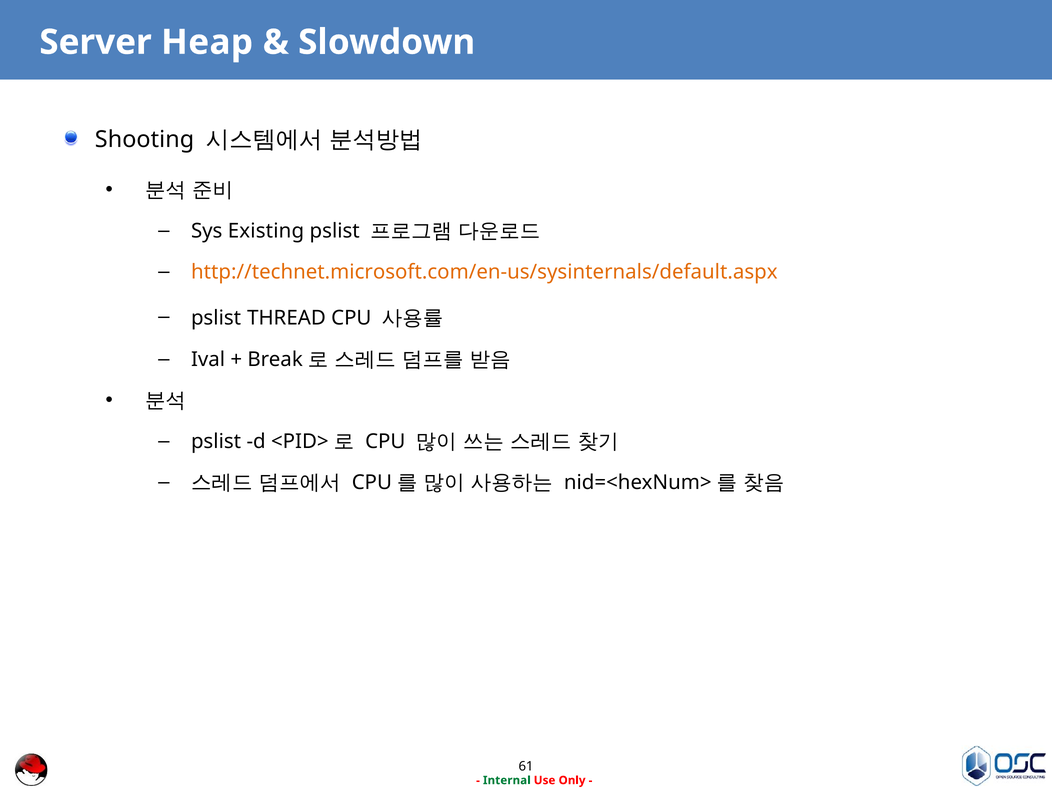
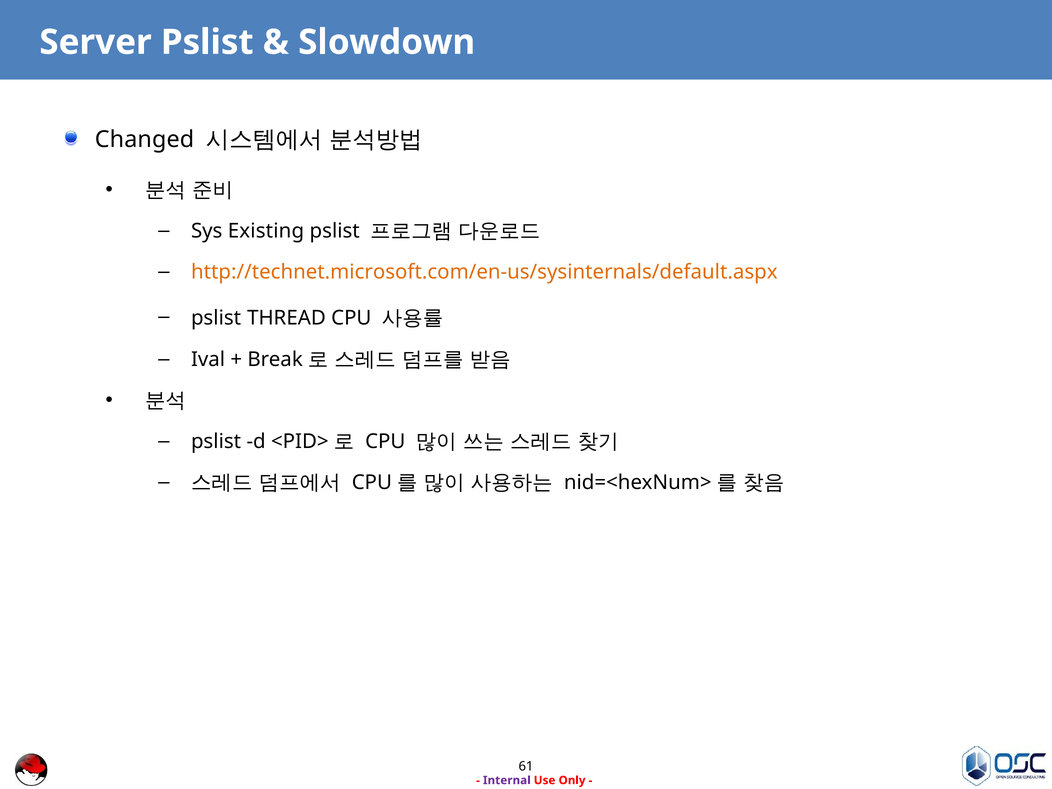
Server Heap: Heap -> Pslist
Shooting: Shooting -> Changed
Internal colour: green -> purple
